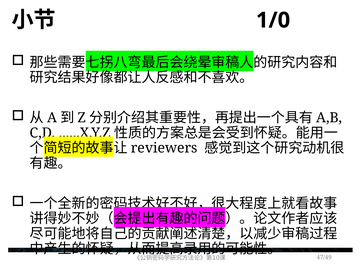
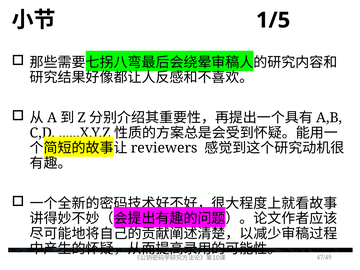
1/0: 1/0 -> 1/5
